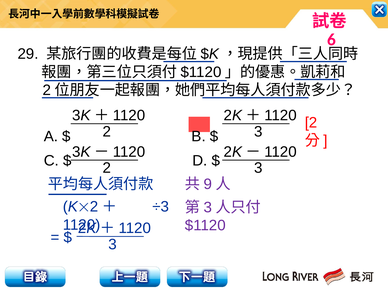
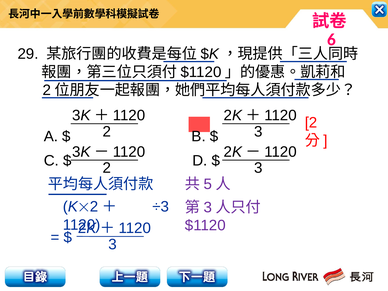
9: 9 -> 5
